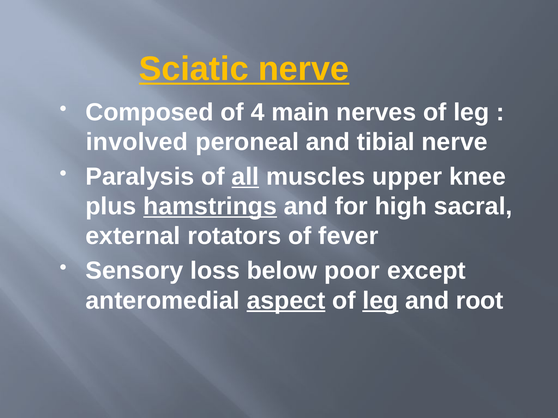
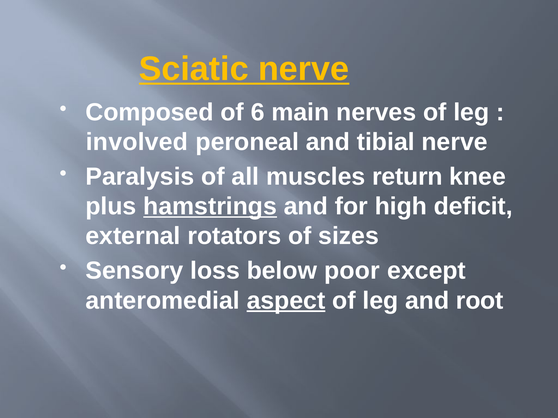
4: 4 -> 6
all underline: present -> none
upper: upper -> return
sacral: sacral -> deficit
fever: fever -> sizes
leg at (380, 301) underline: present -> none
